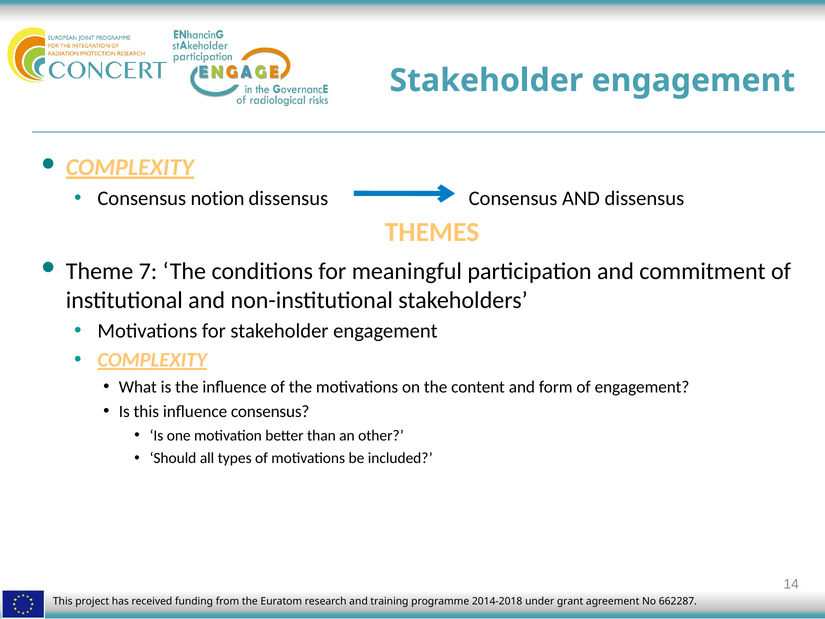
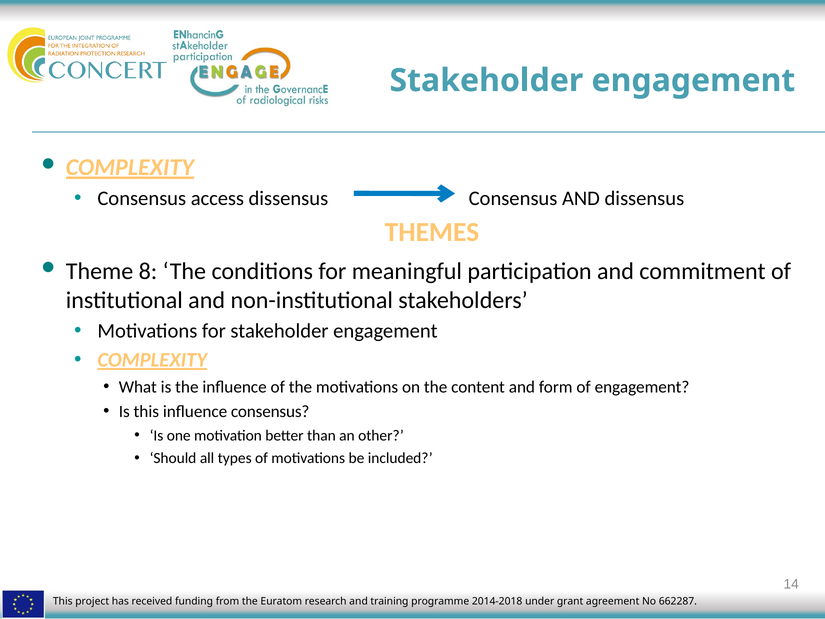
notion: notion -> access
7: 7 -> 8
